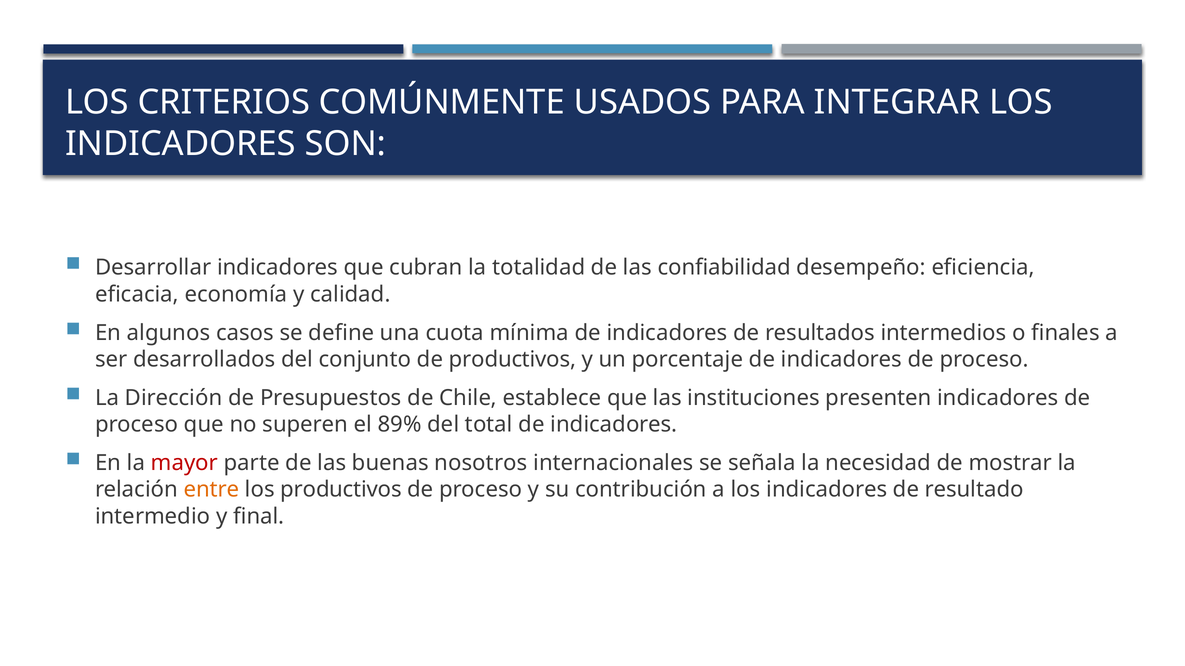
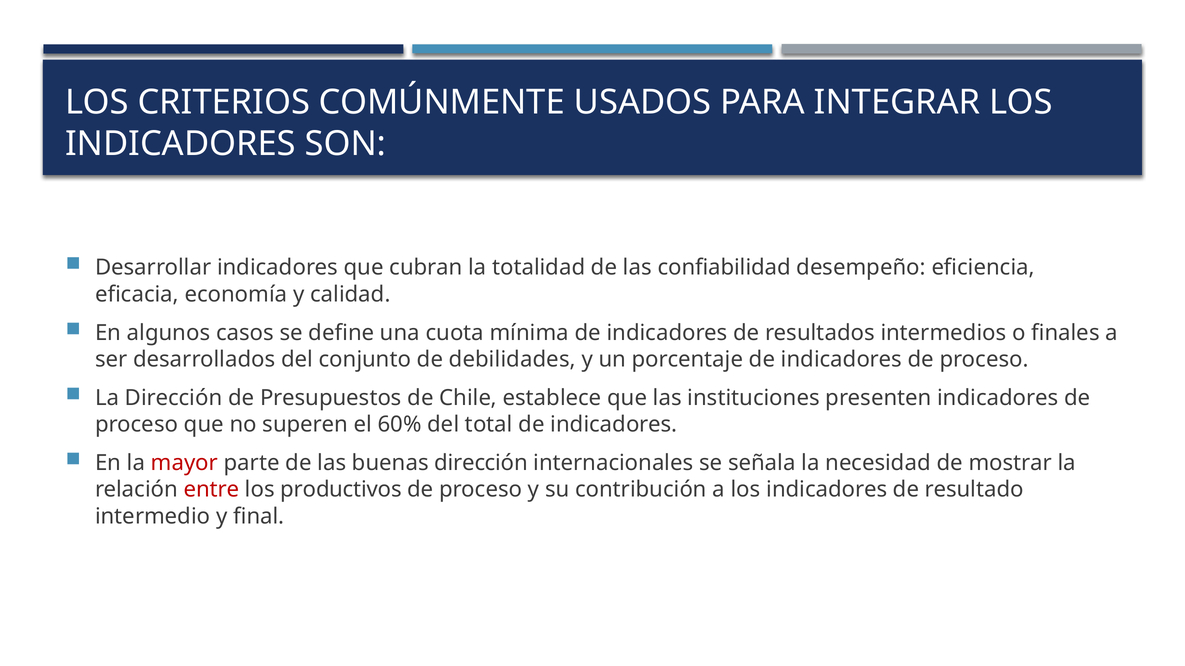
de productivos: productivos -> debilidades
89%: 89% -> 60%
buenas nosotros: nosotros -> dirección
entre colour: orange -> red
